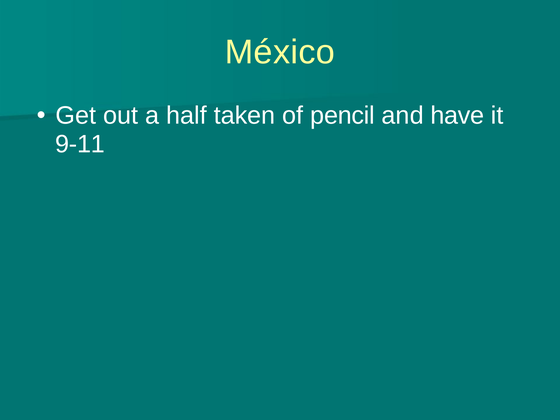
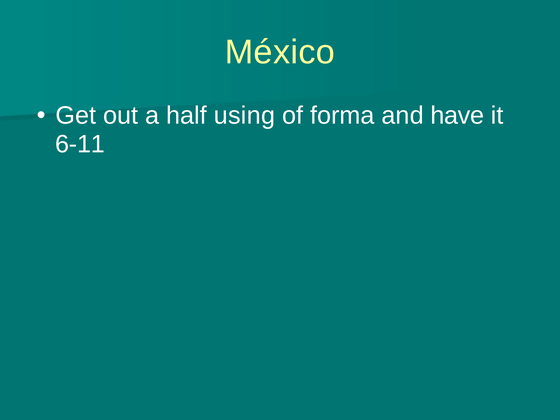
taken: taken -> using
pencil: pencil -> forma
9-11: 9-11 -> 6-11
